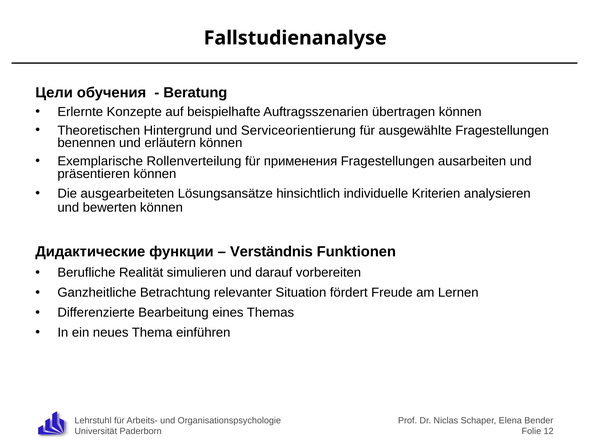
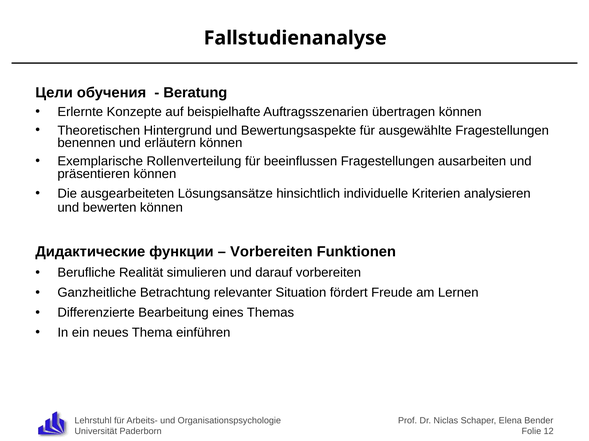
Serviceorientierung: Serviceorientierung -> Bewertungsaspekte
применения: применения -> beeinflussen
Verständnis at (271, 252): Verständnis -> Vorbereiten
